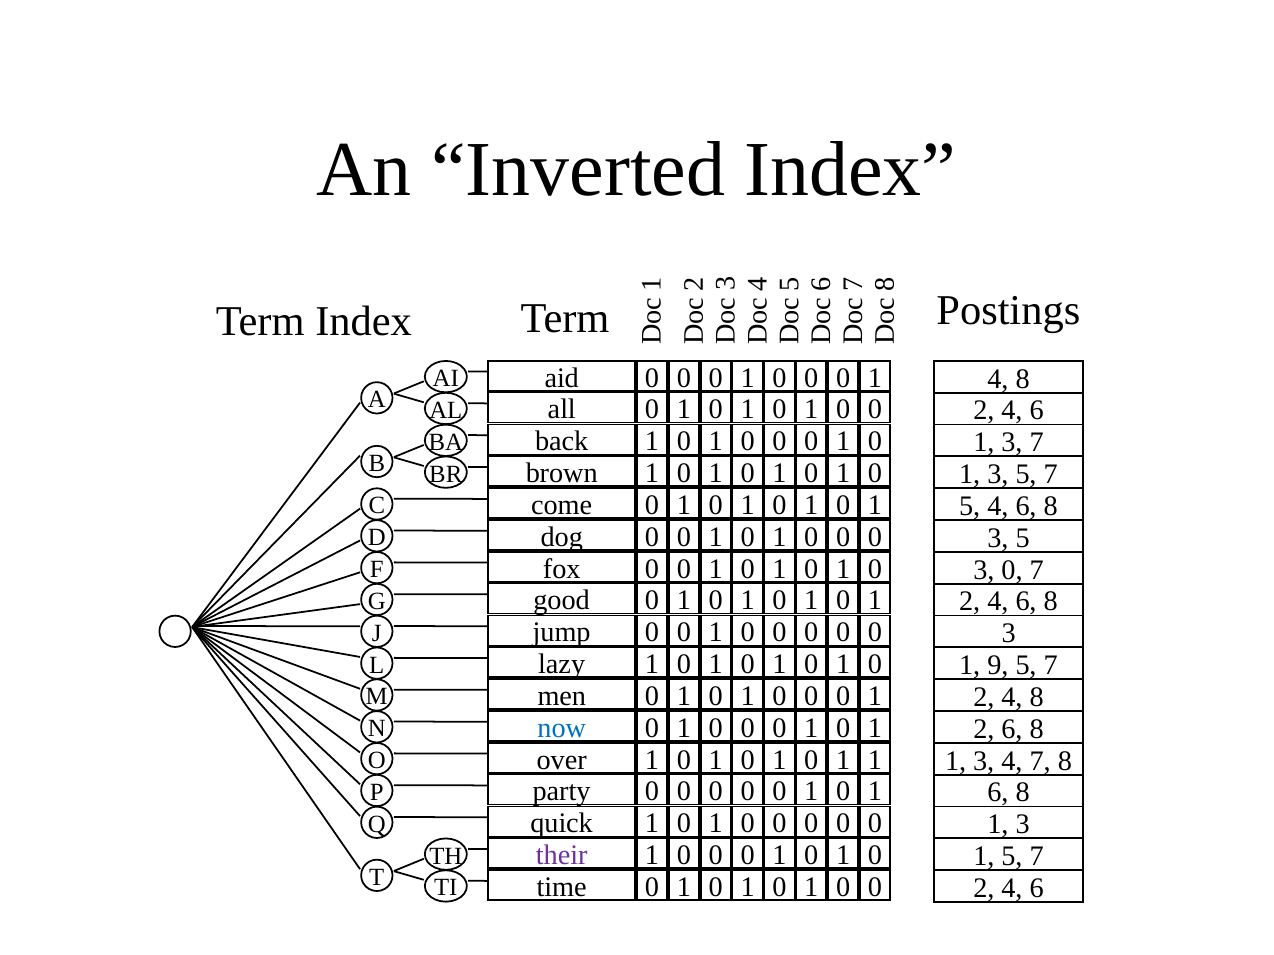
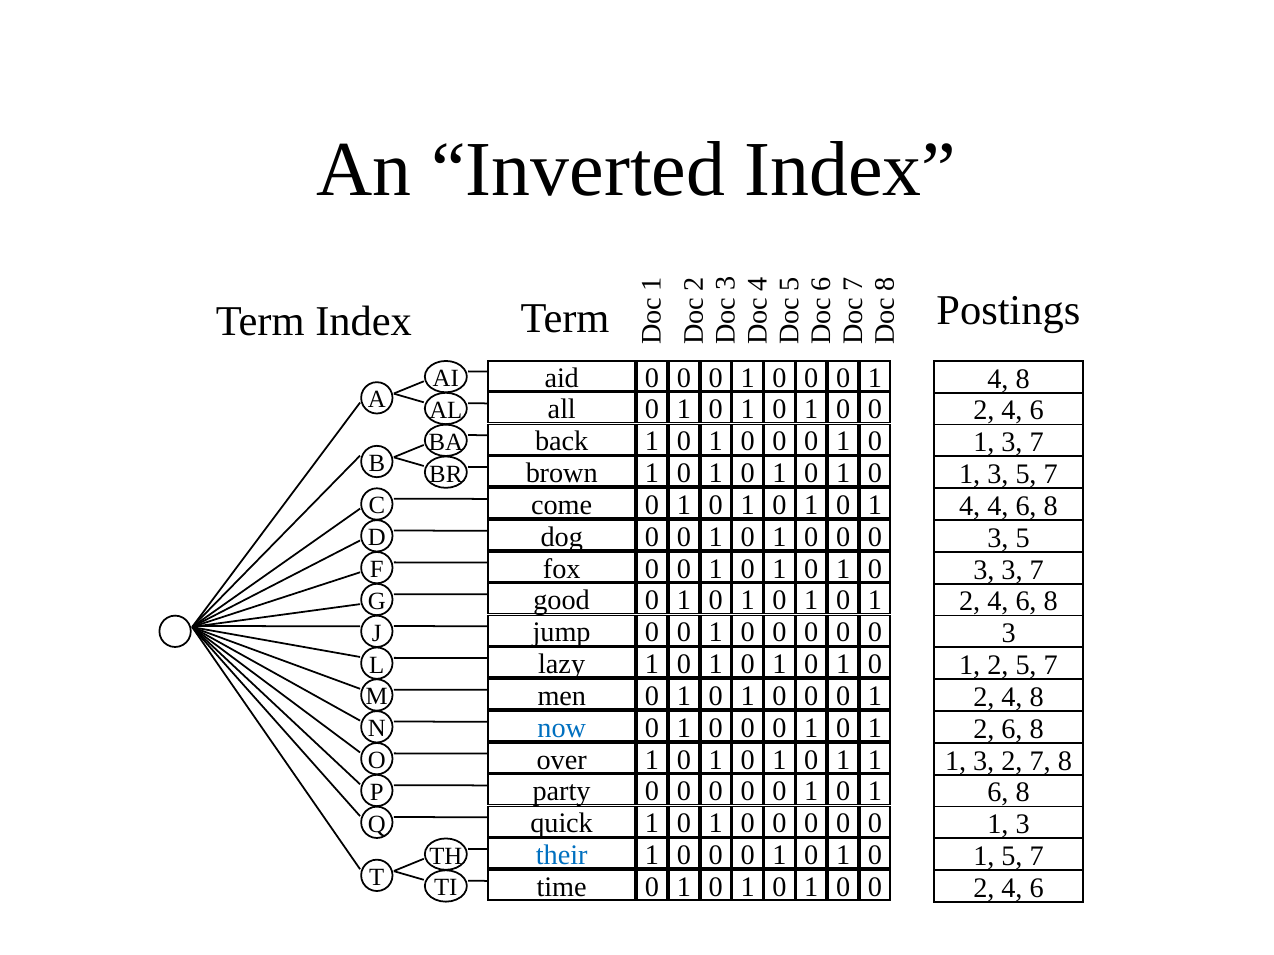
5 at (970, 506): 5 -> 4
3 0: 0 -> 3
1 9: 9 -> 2
3 4: 4 -> 2
their colour: purple -> blue
